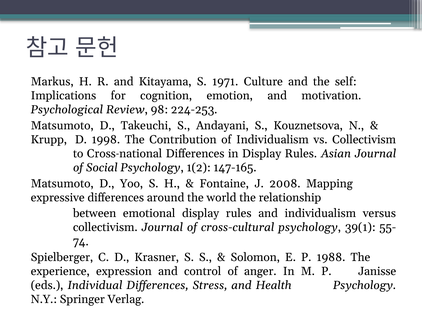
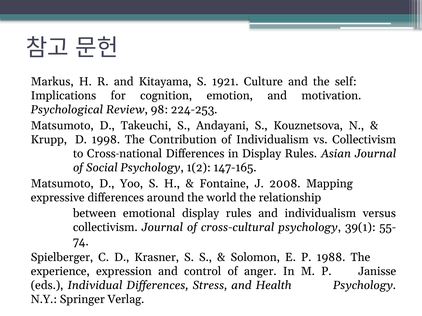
1971: 1971 -> 1921
